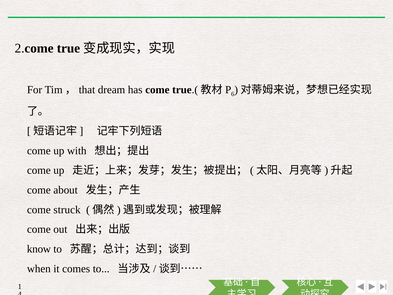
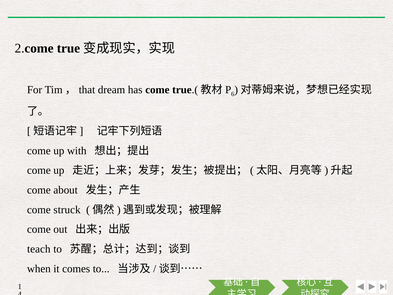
know: know -> teach
